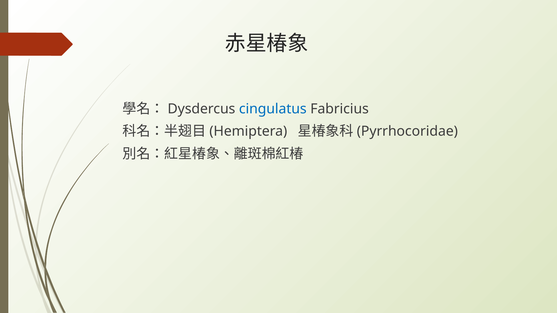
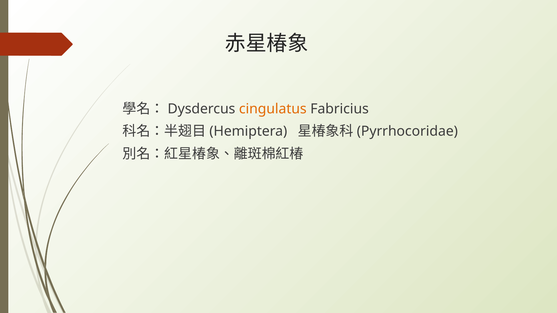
cingulatus colour: blue -> orange
